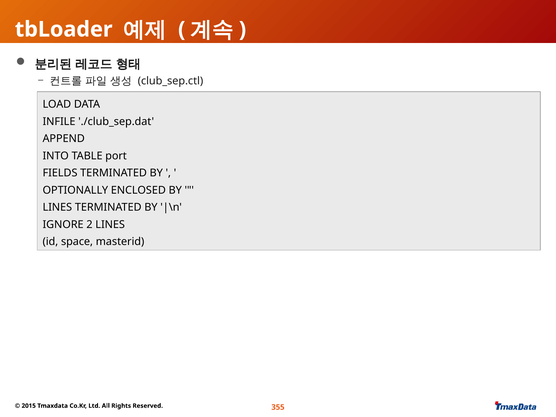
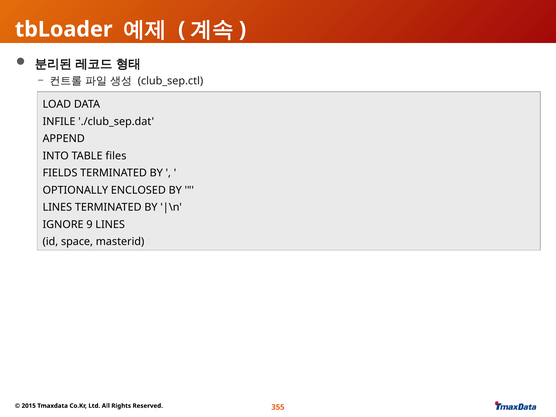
port: port -> files
2: 2 -> 9
